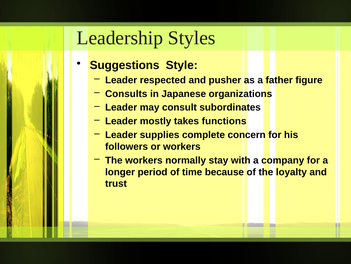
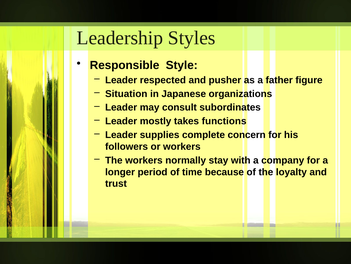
Suggestions: Suggestions -> Responsible
Consults: Consults -> Situation
